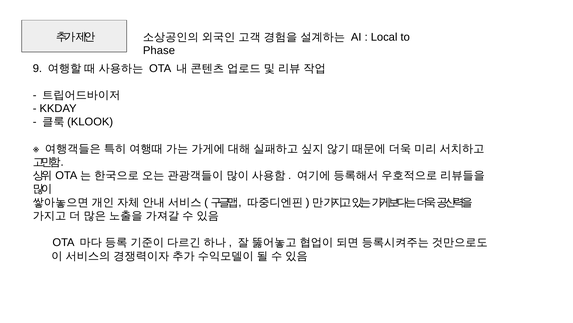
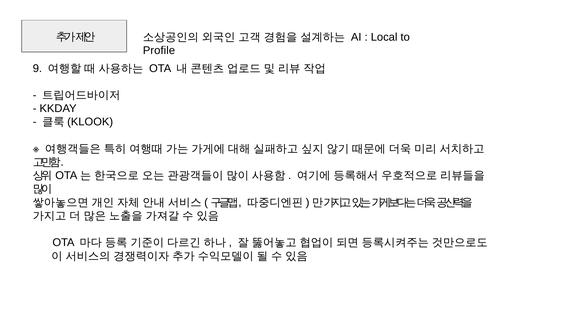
Phase: Phase -> Profile
